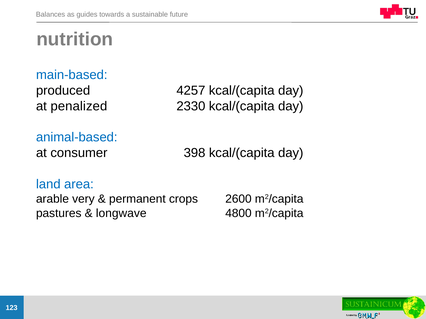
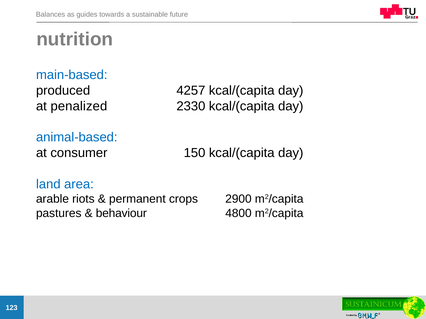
398: 398 -> 150
very: very -> riots
2600: 2600 -> 2900
longwave: longwave -> behaviour
